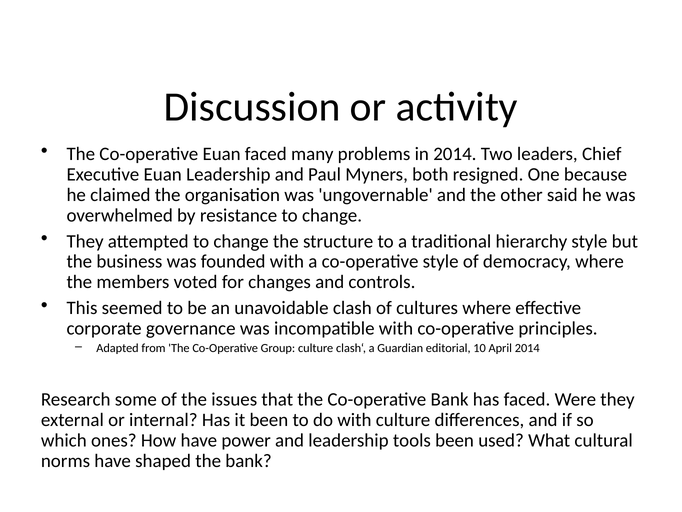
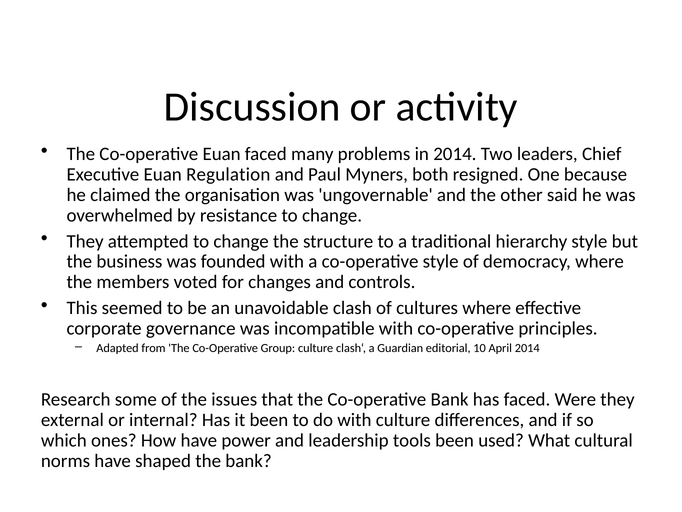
Euan Leadership: Leadership -> Regulation
